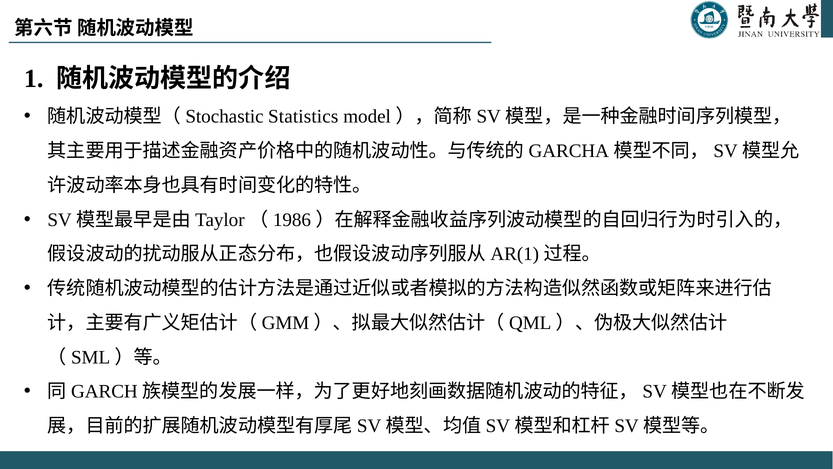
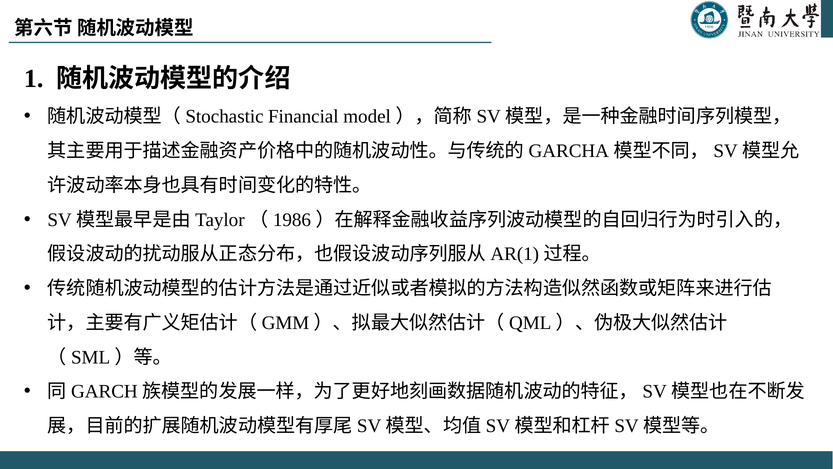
Statistics: Statistics -> Financial
